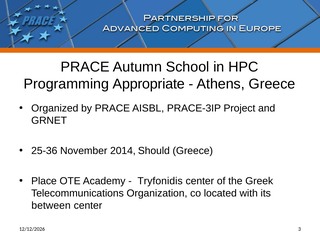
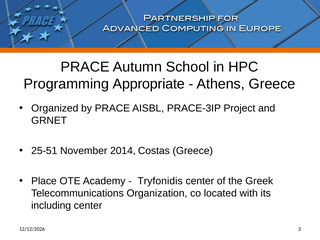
25-36: 25-36 -> 25-51
Should: Should -> Costas
between: between -> including
